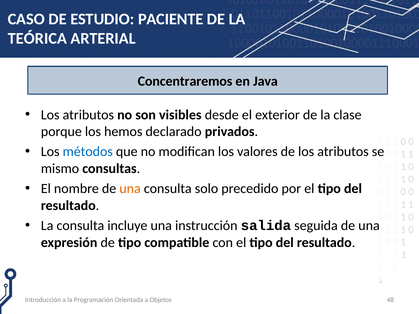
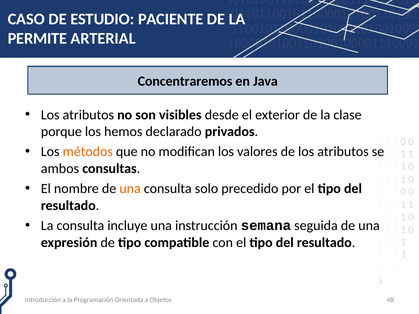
TEÓRICA: TEÓRICA -> PERMITE
métodos colour: blue -> orange
mismo: mismo -> ambos
salida: salida -> semana
